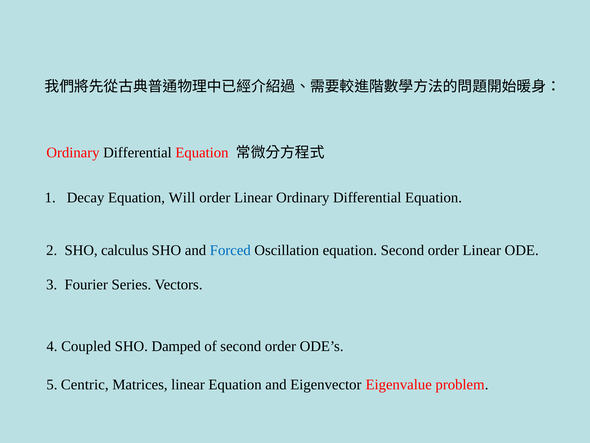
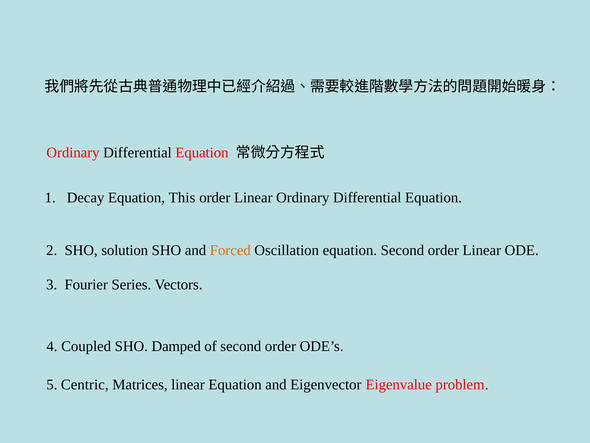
Will: Will -> This
calculus: calculus -> solution
Forced colour: blue -> orange
